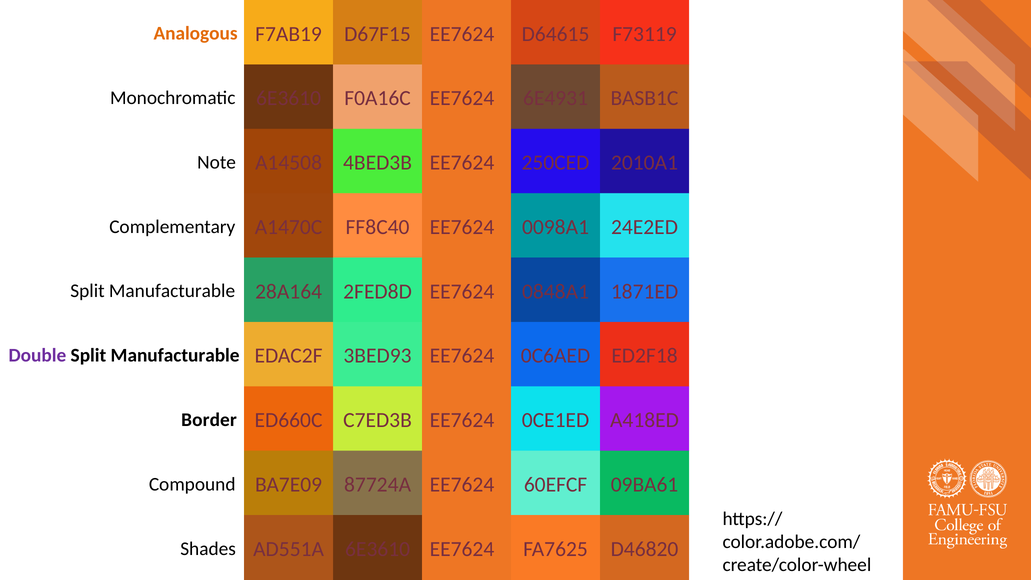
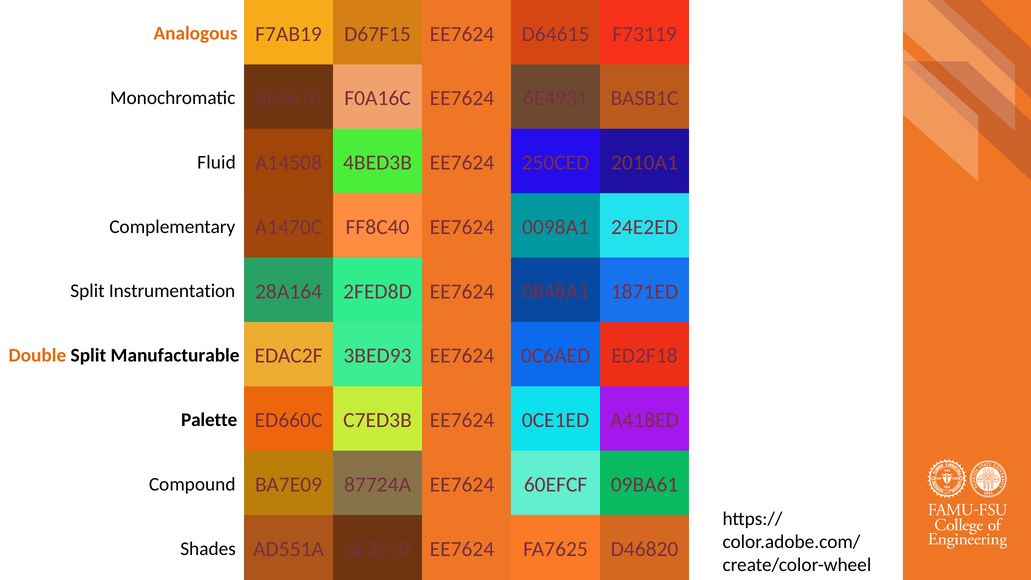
Note: Note -> Fluid
Manufacturable at (172, 291): Manufacturable -> Instrumentation
Double colour: purple -> orange
Border: Border -> Palette
